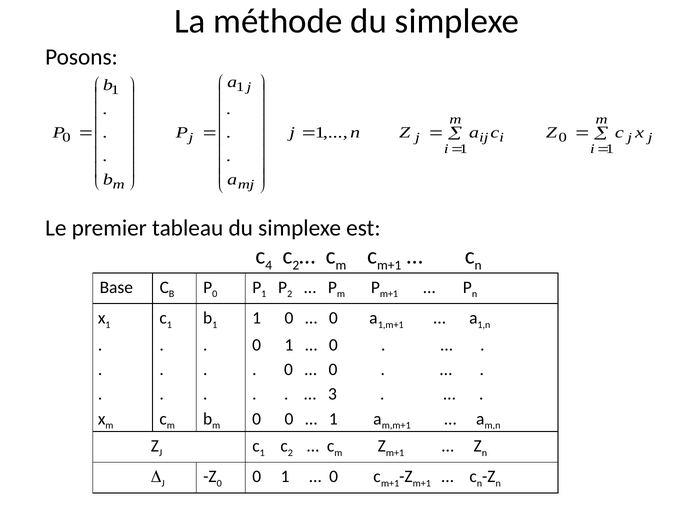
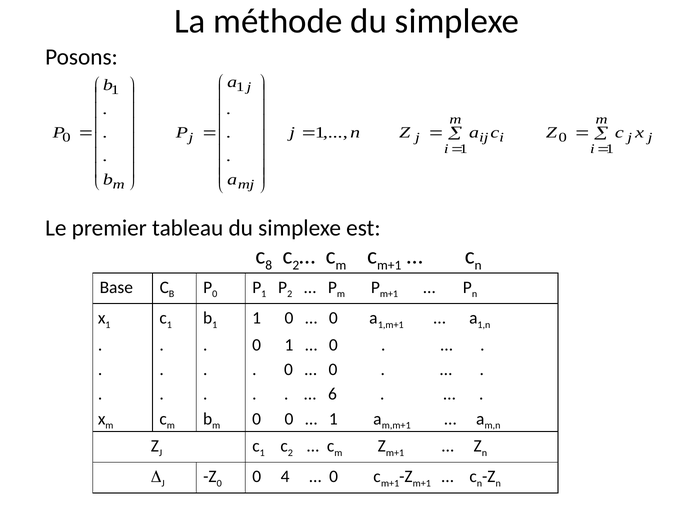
4: 4 -> 8
3: 3 -> 6
0 0 1: 1 -> 4
